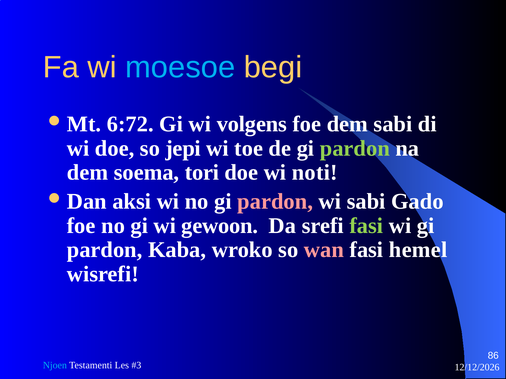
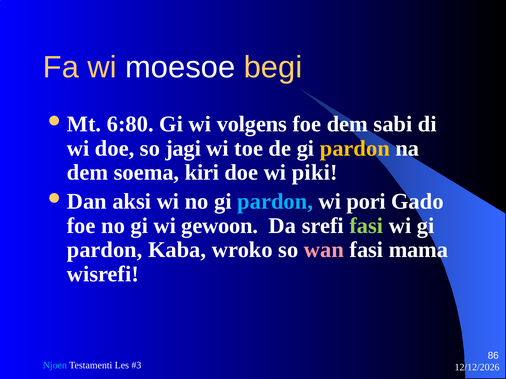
moesoe colour: light blue -> white
6:72: 6:72 -> 6:80
jepi: jepi -> jagi
pardon at (355, 149) colour: light green -> yellow
tori: tori -> kiri
noti: noti -> piki
pardon at (275, 202) colour: pink -> light blue
wi sabi: sabi -> pori
hemel: hemel -> mama
